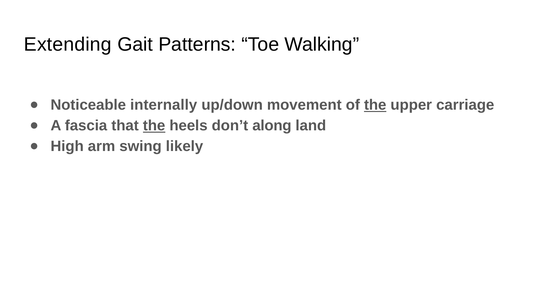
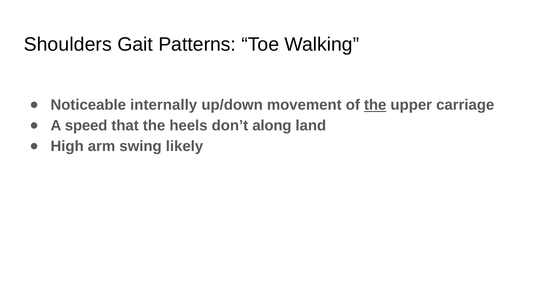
Extending: Extending -> Shoulders
fascia: fascia -> speed
the at (154, 126) underline: present -> none
